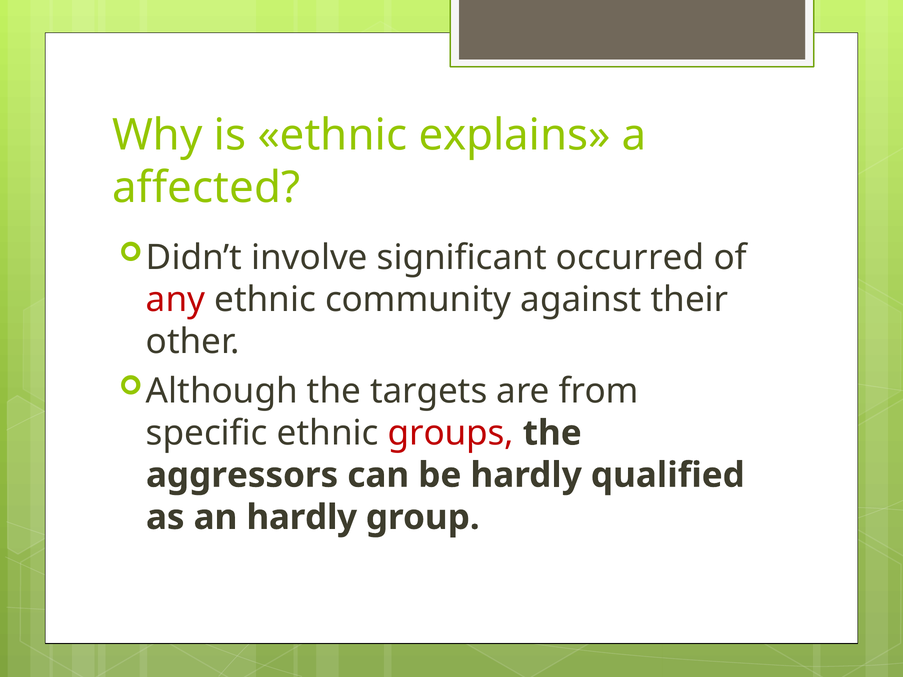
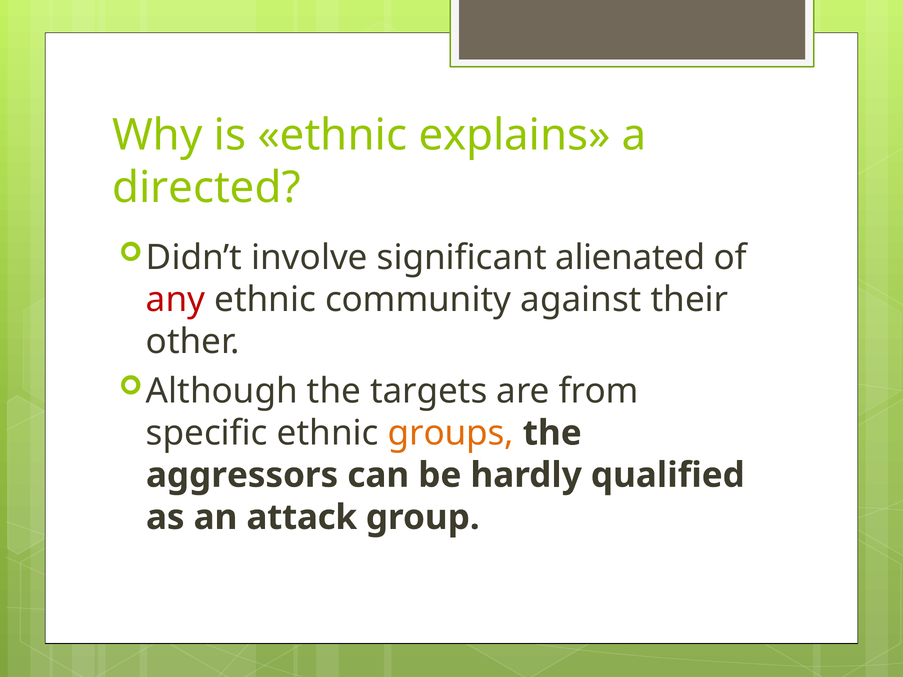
affected: affected -> directed
occurred: occurred -> alienated
groups colour: red -> orange
an hardly: hardly -> attack
